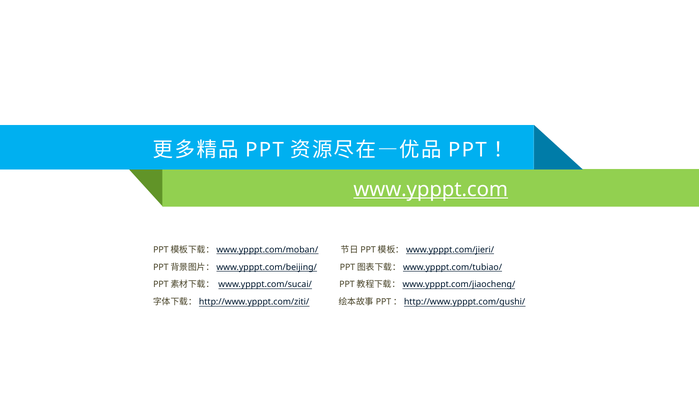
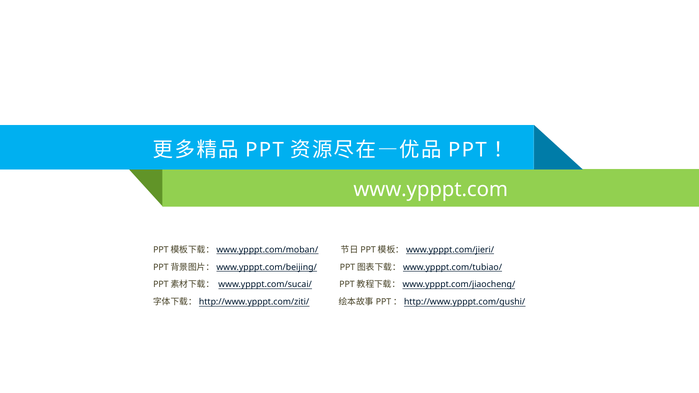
www.ypppt.com underline: present -> none
